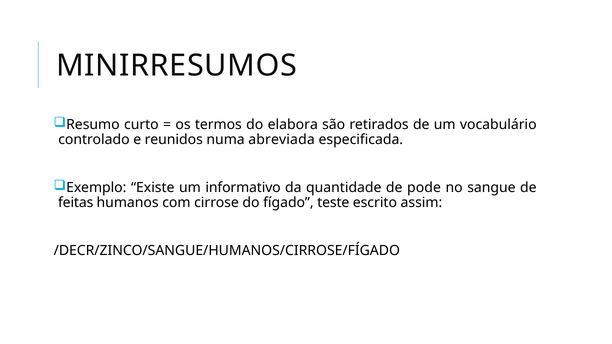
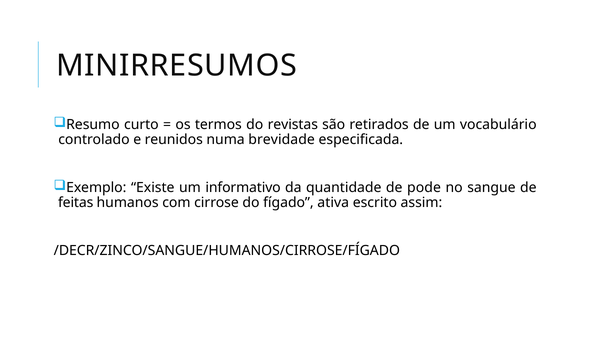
elabora: elabora -> revistas
abreviada: abreviada -> brevidade
teste: teste -> ativa
